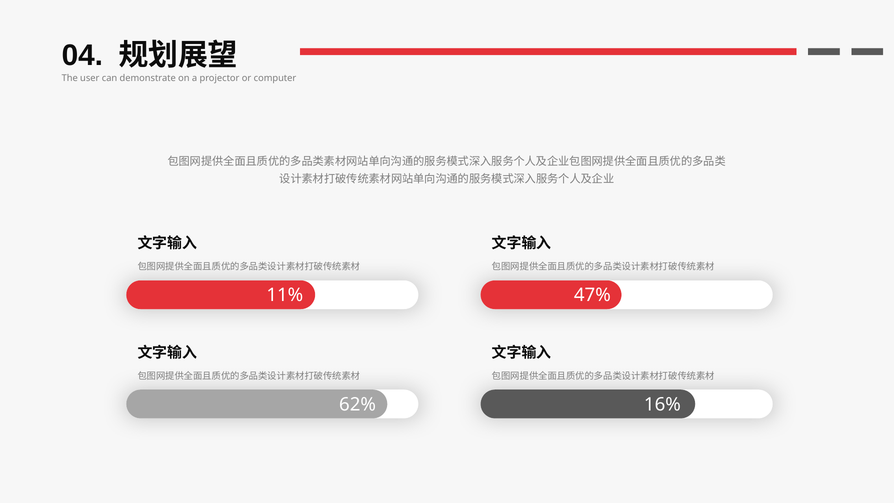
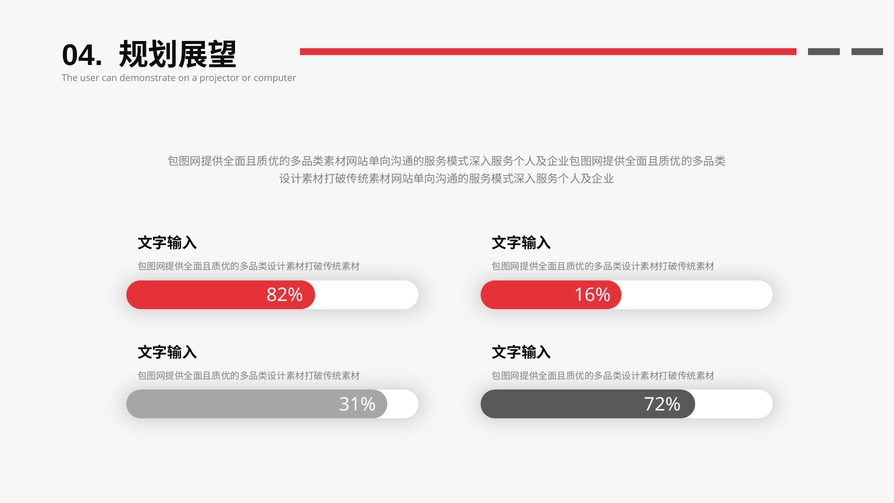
11%: 11% -> 82%
47%: 47% -> 16%
62%: 62% -> 31%
16%: 16% -> 72%
